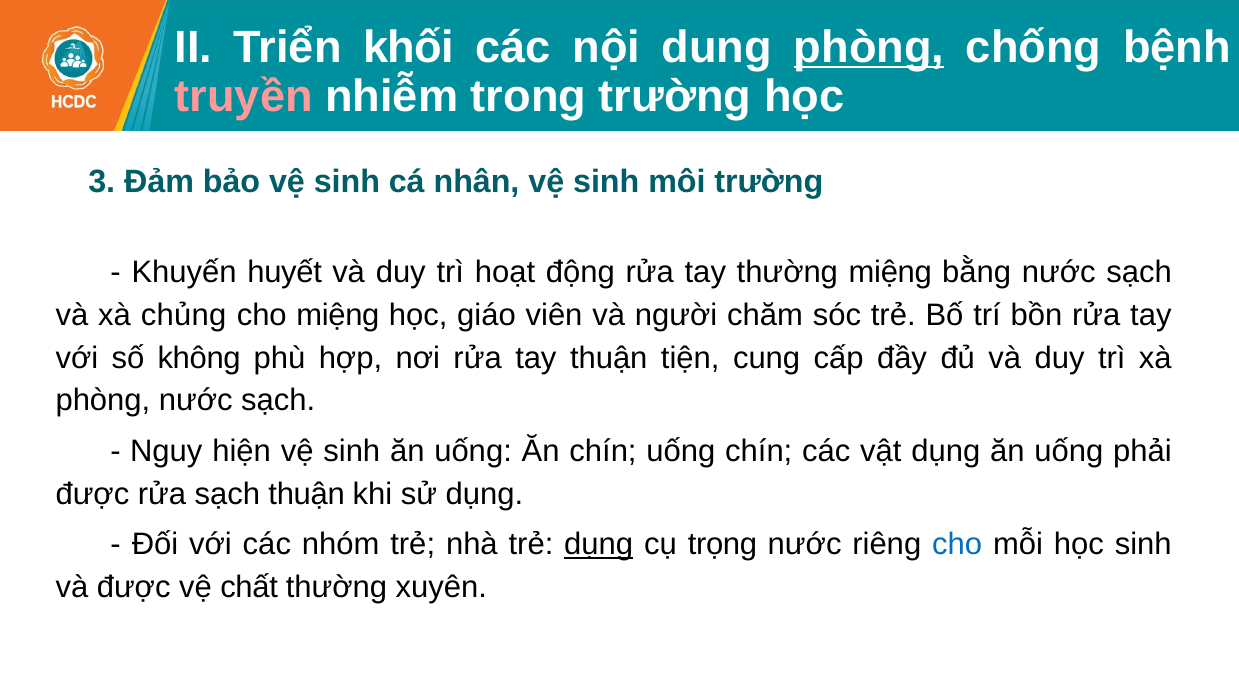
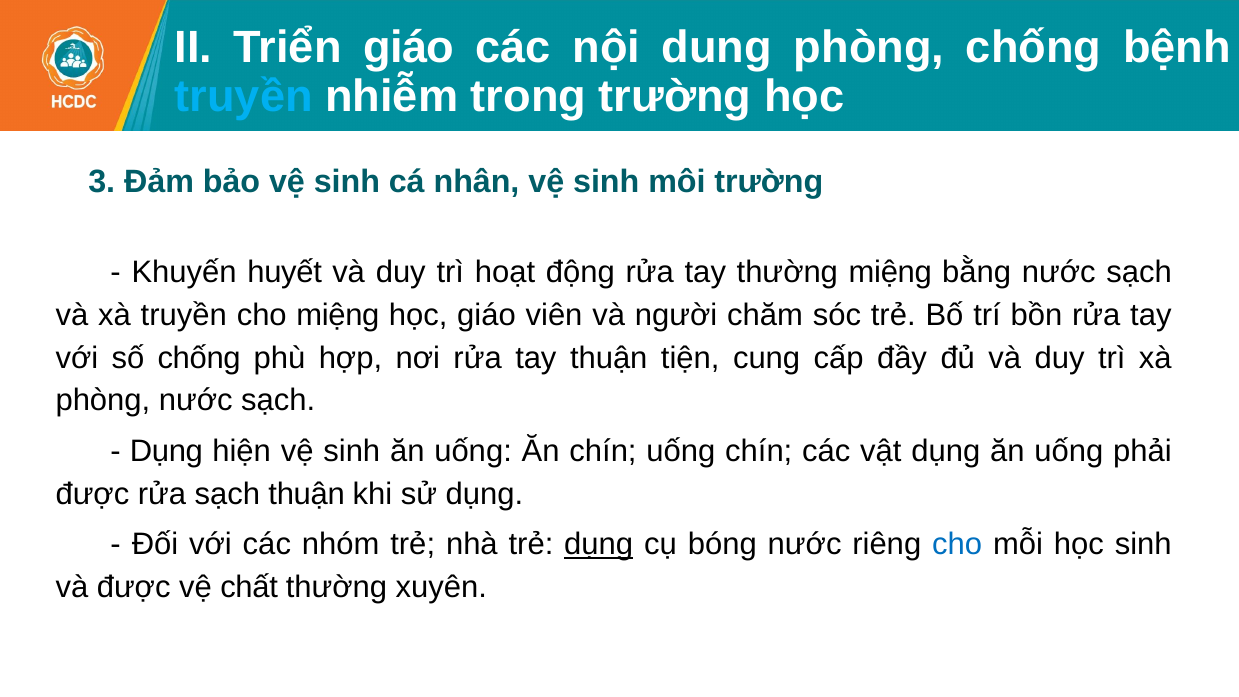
Triển khối: khối -> giáo
phòng at (869, 48) underline: present -> none
truyền at (244, 96) colour: pink -> light blue
xà chủng: chủng -> truyền
số không: không -> chống
Nguy at (166, 451): Nguy -> Dụng
trọng: trọng -> bóng
